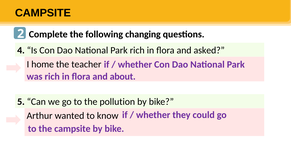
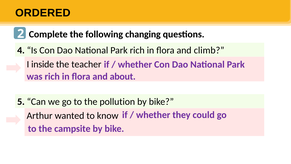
CAMPSITE at (43, 13): CAMPSITE -> ORDERED
asked: asked -> climb
home: home -> inside
